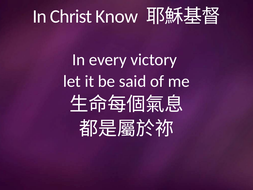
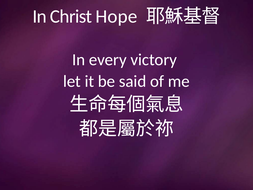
Know: Know -> Hope
